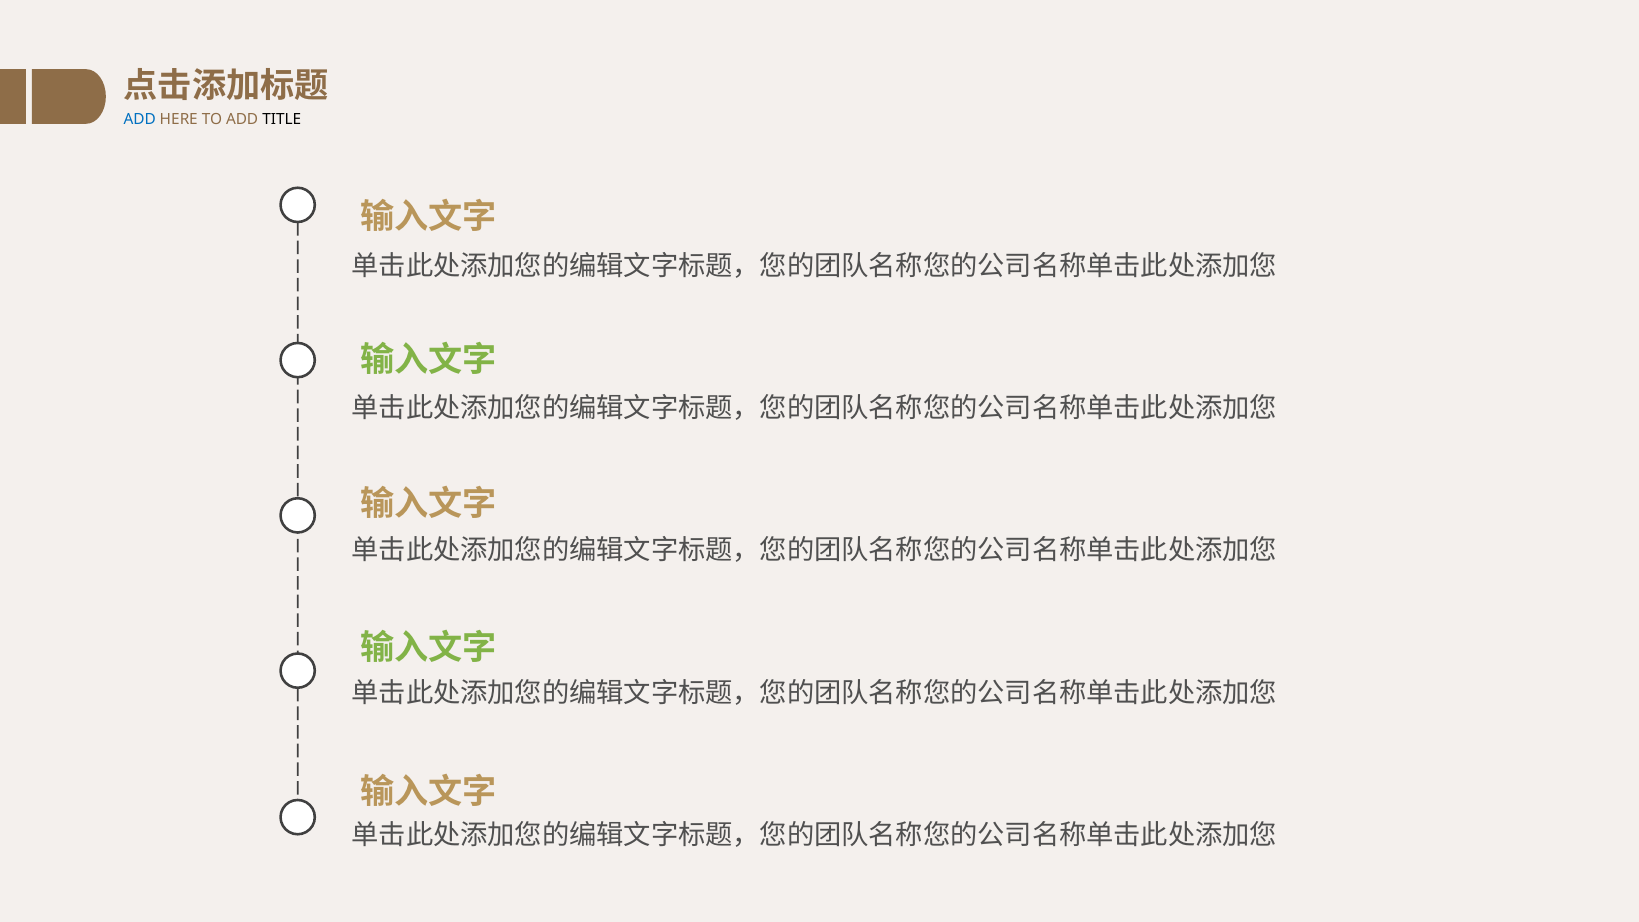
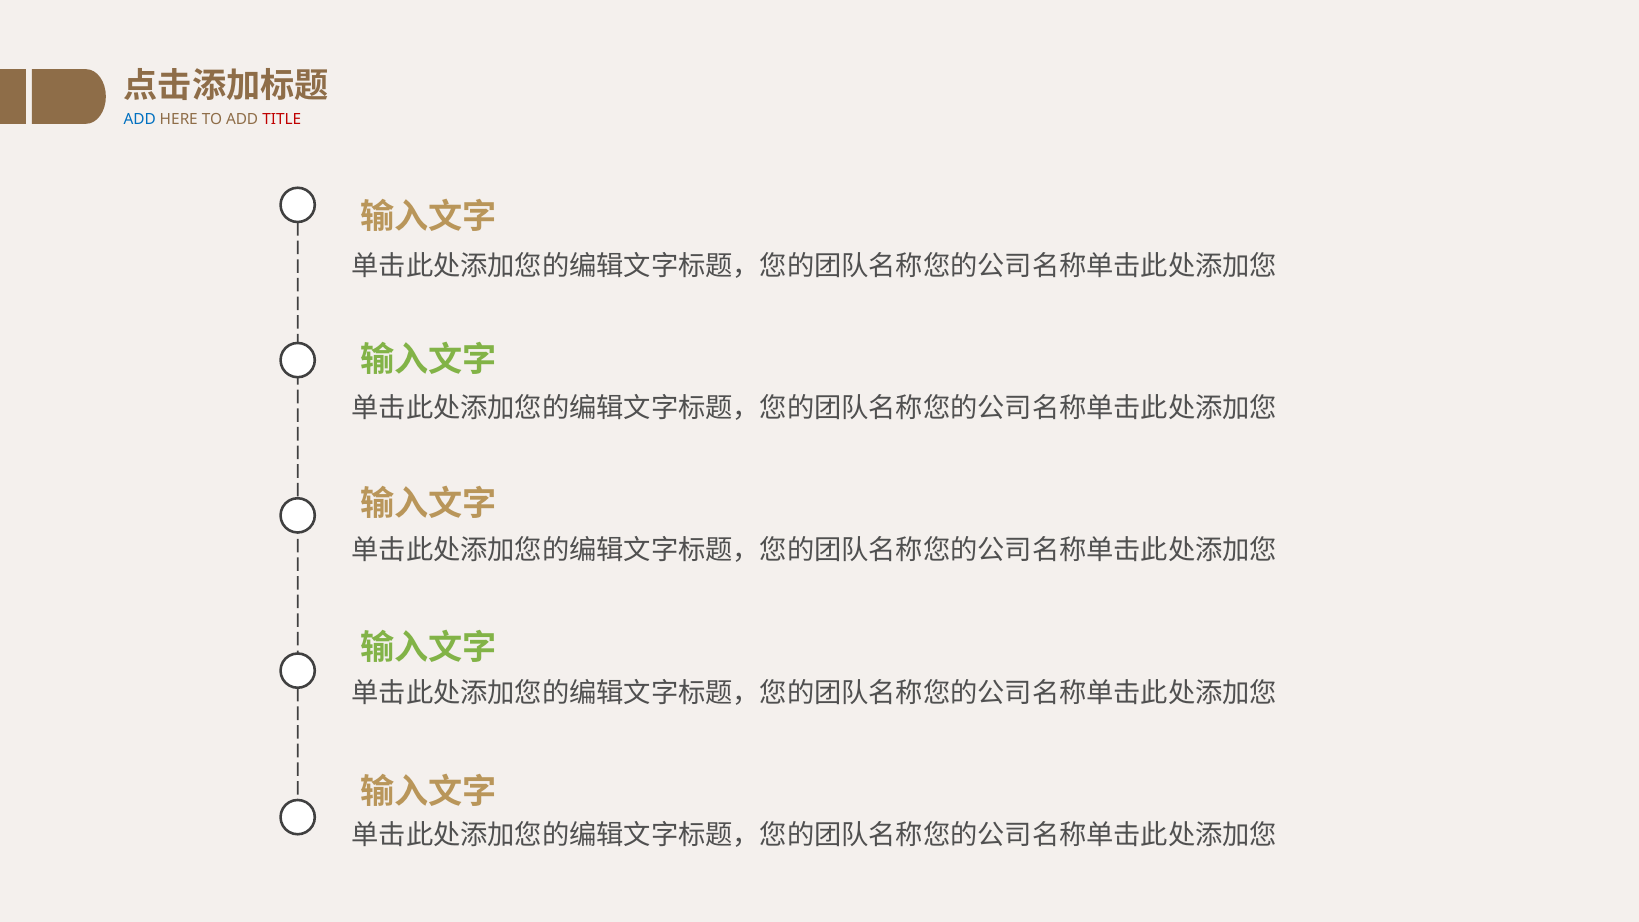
TITLE colour: black -> red
